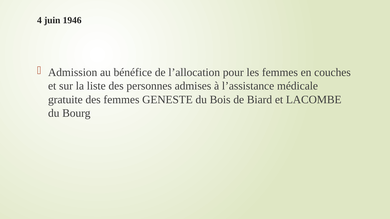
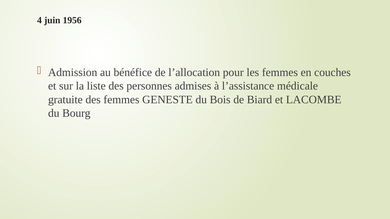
1946: 1946 -> 1956
